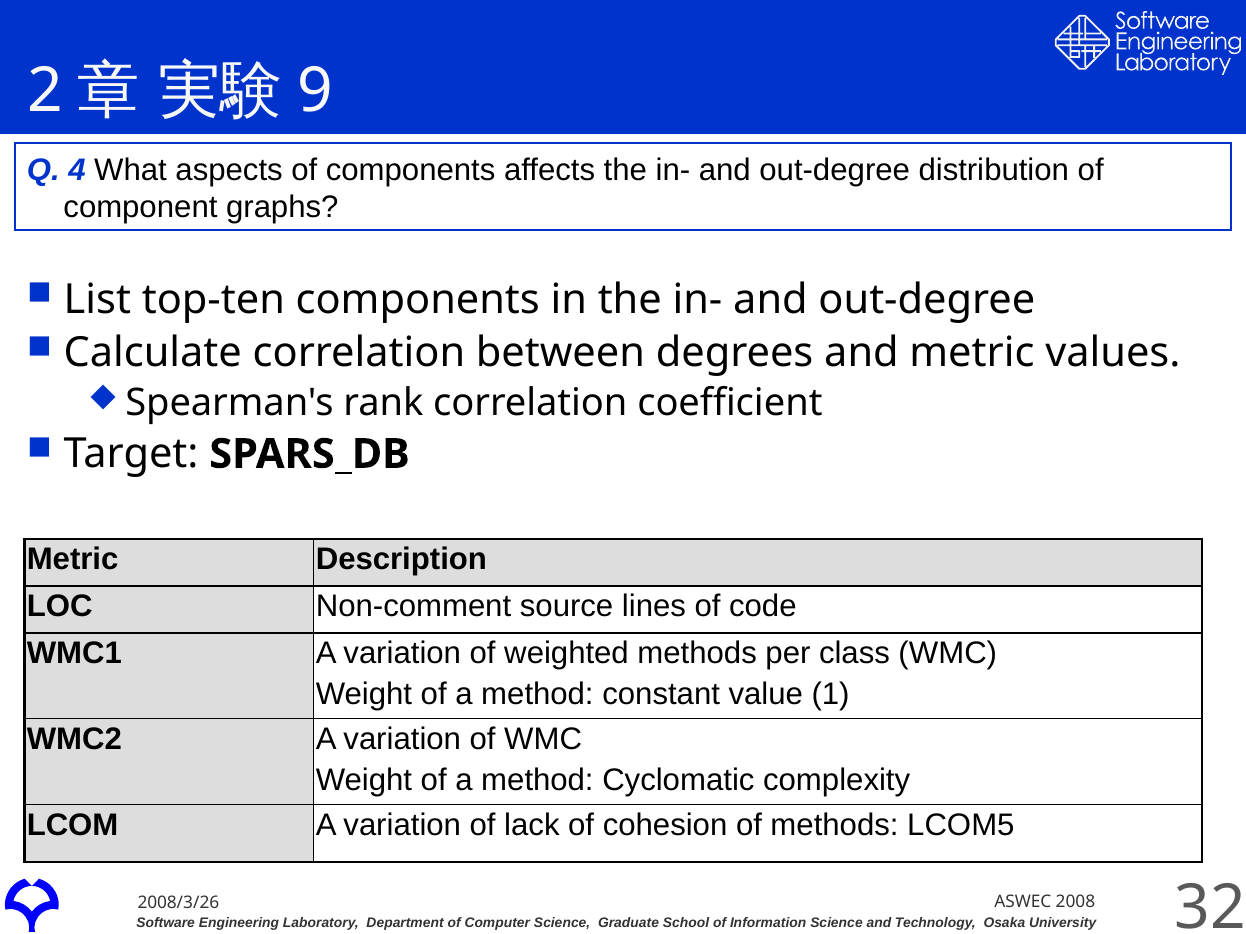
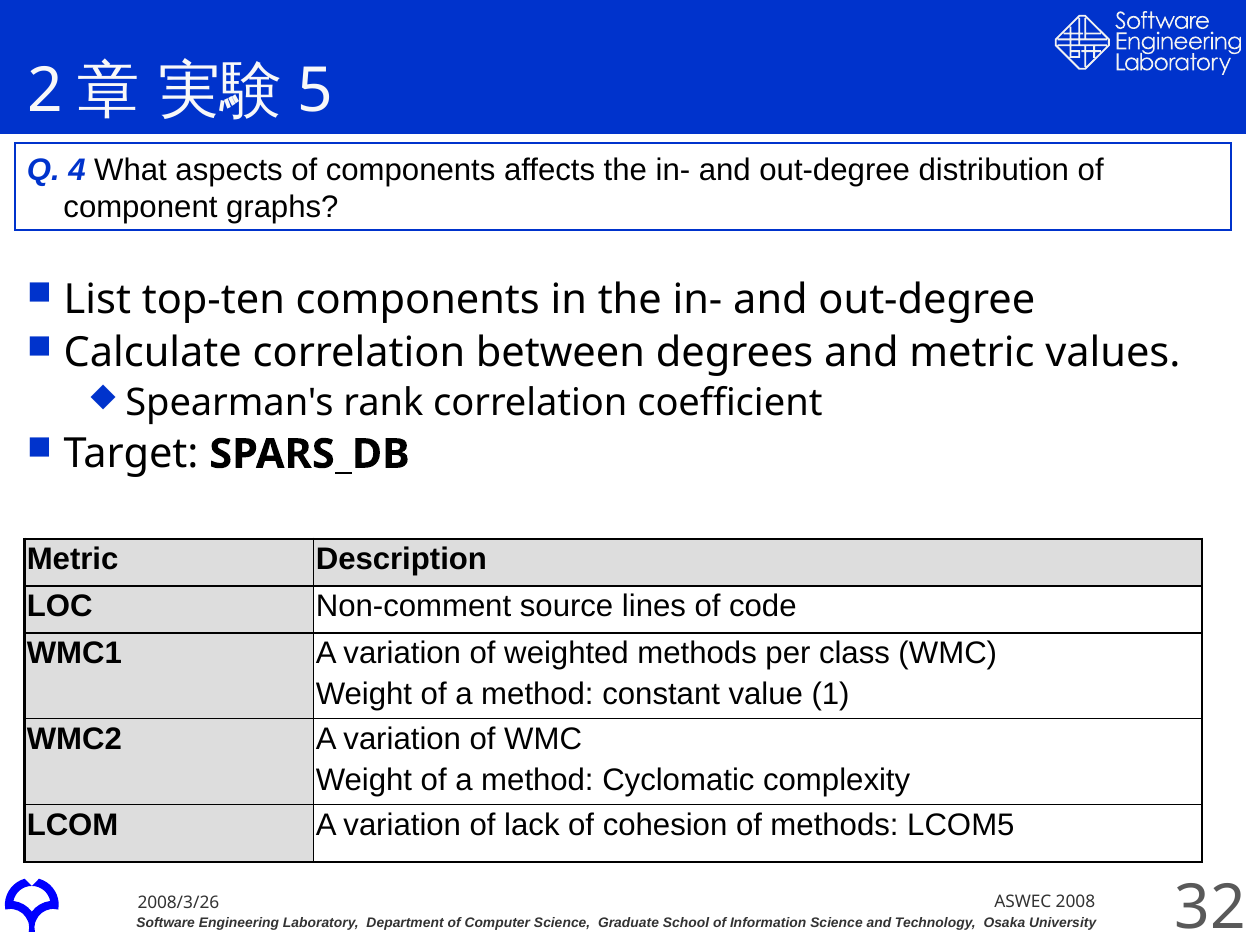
9: 9 -> 5
